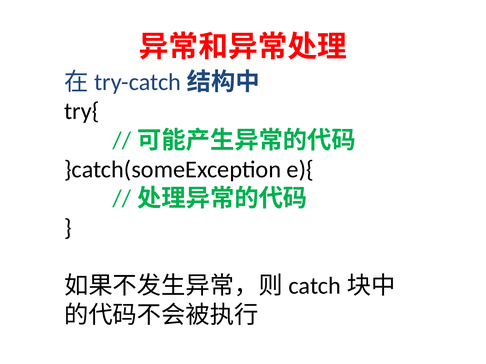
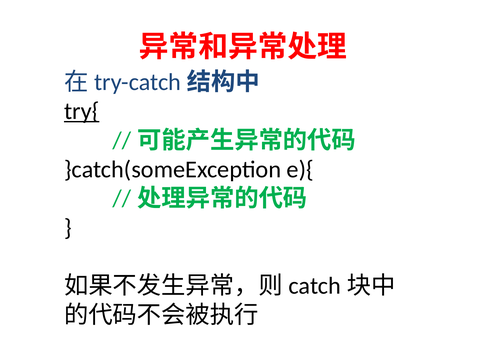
try{ underline: none -> present
